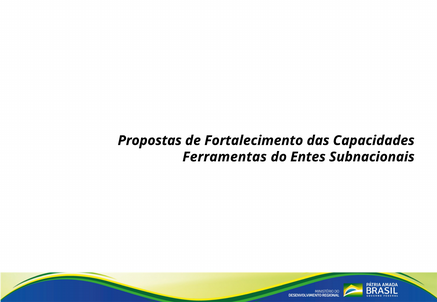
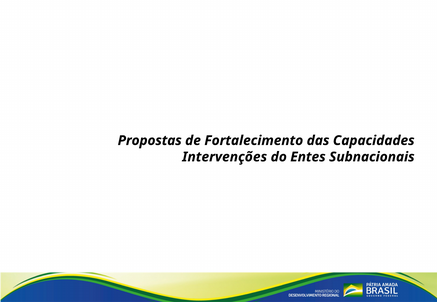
Ferramentas: Ferramentas -> Intervenções
